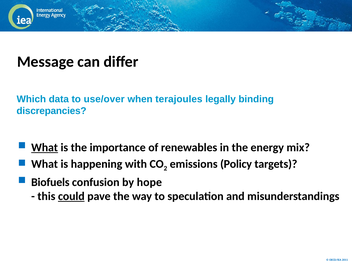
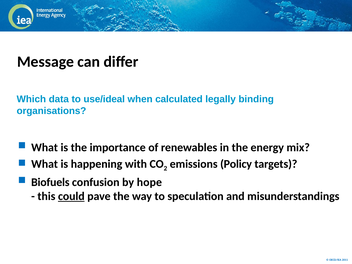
use/over: use/over -> use/ideal
terajoules: terajoules -> calculated
discrepancies: discrepancies -> organisations
What at (45, 148) underline: present -> none
